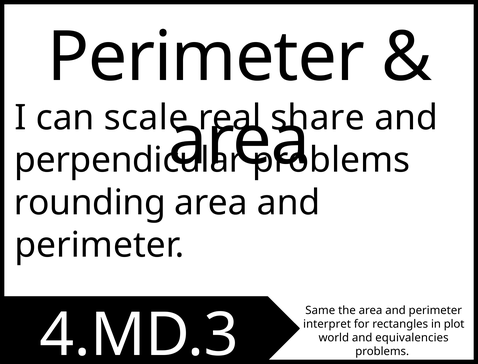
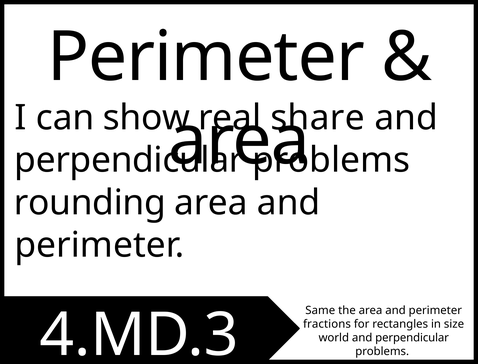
scale: scale -> show
interpret: interpret -> fractions
plot: plot -> size
world and equivalencies: equivalencies -> perpendicular
